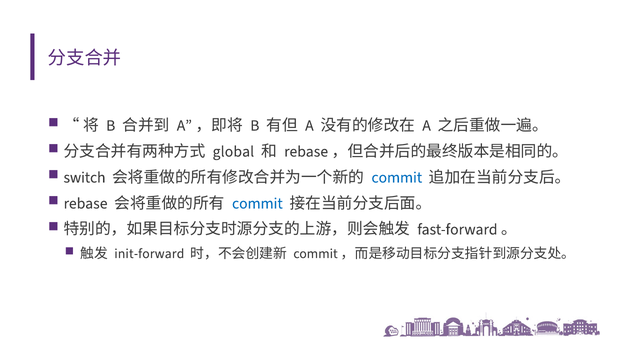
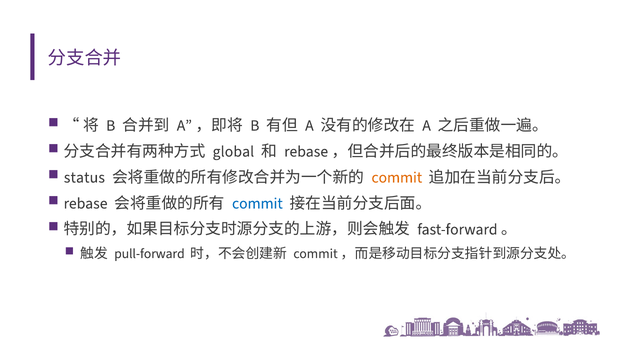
switch: switch -> status
commit at (397, 178) colour: blue -> orange
init-forward: init-forward -> pull-forward
